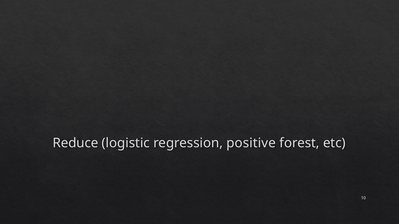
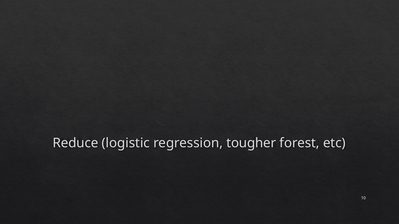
positive: positive -> tougher
